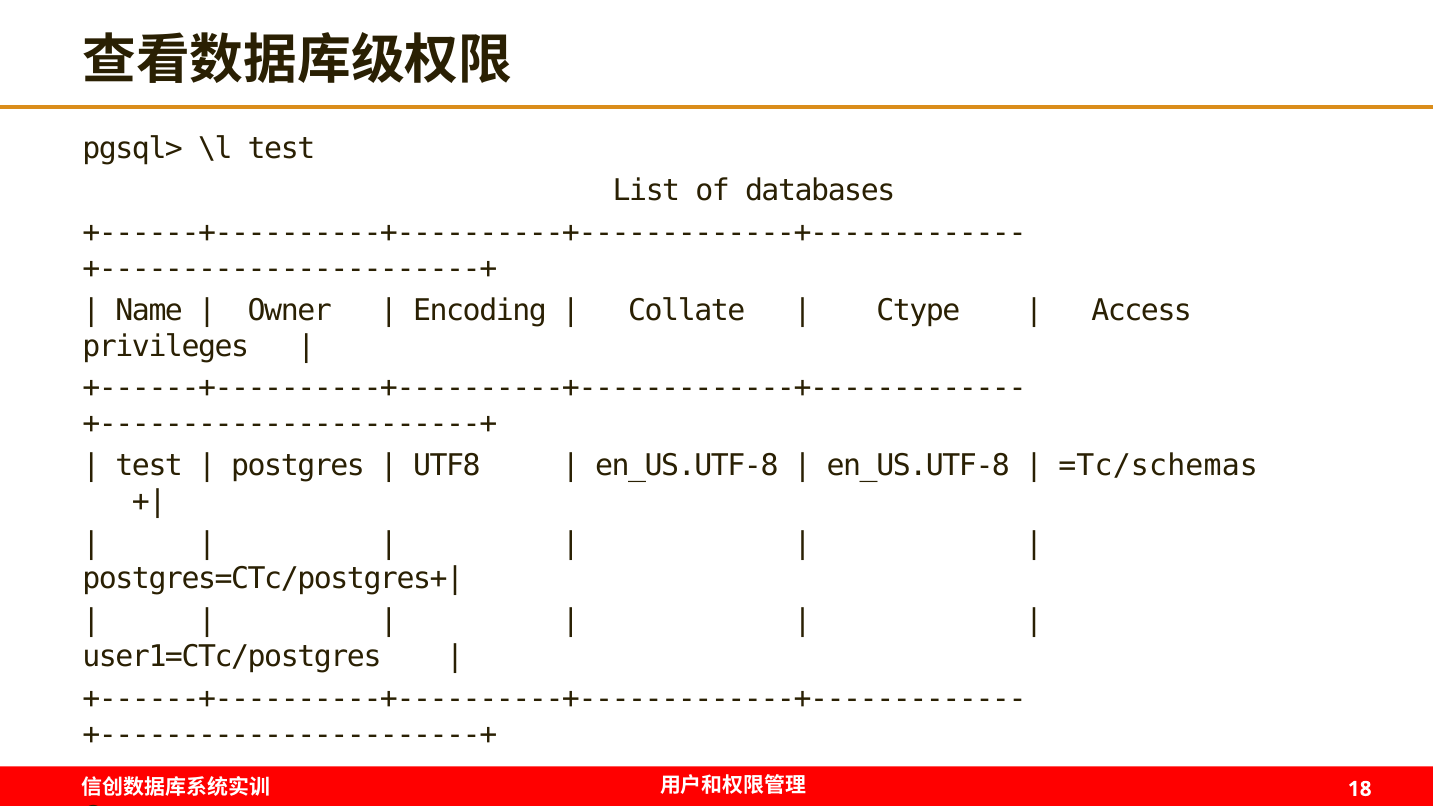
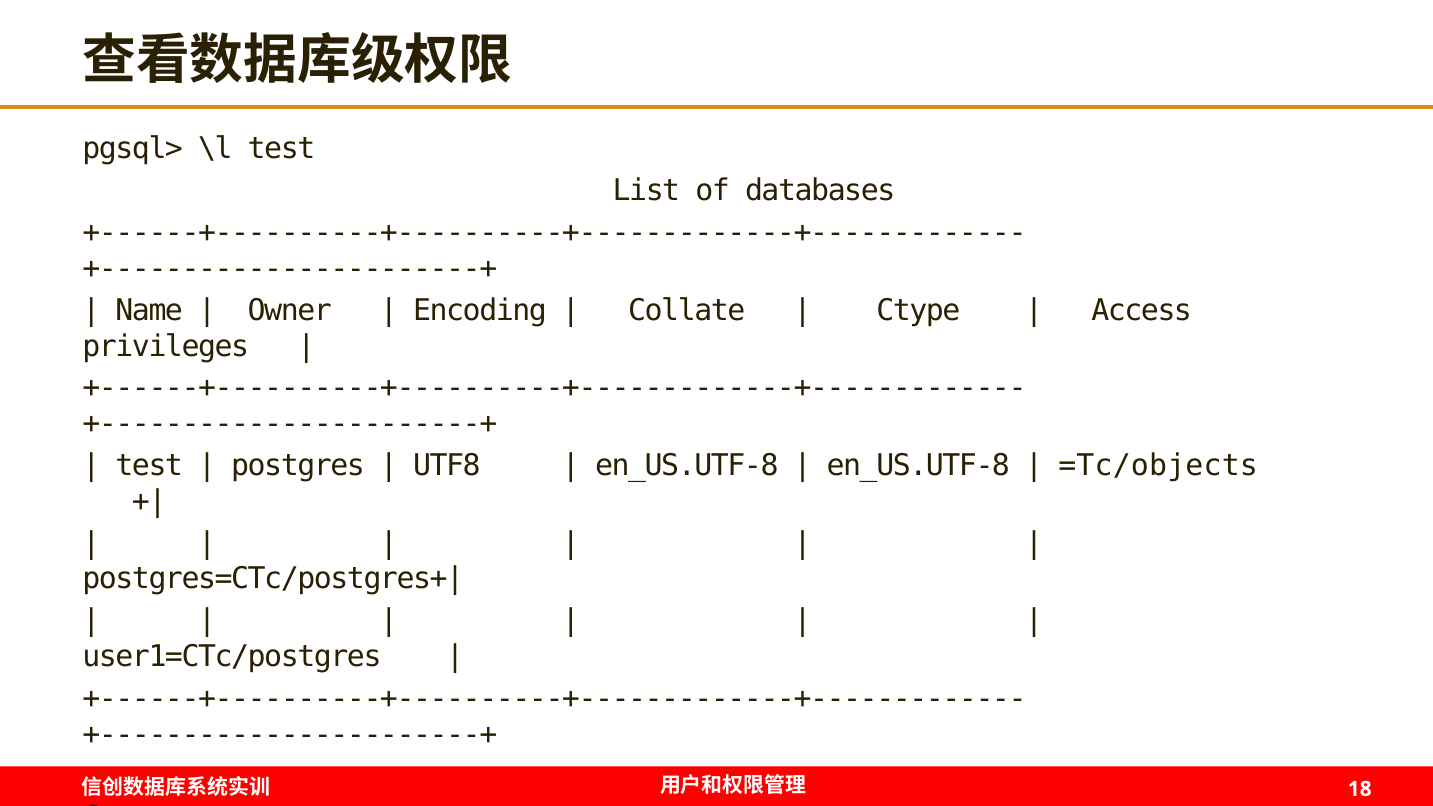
=Tc/schemas: =Tc/schemas -> =Tc/objects
